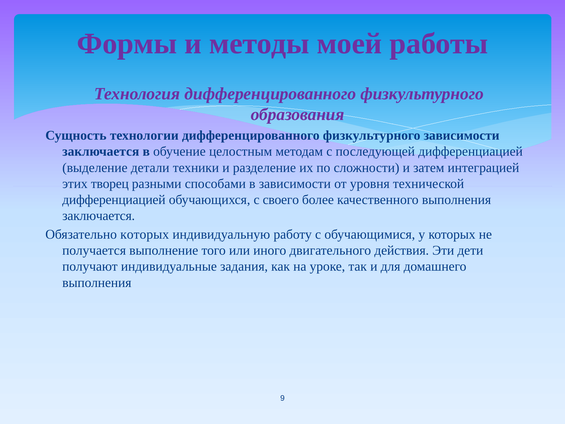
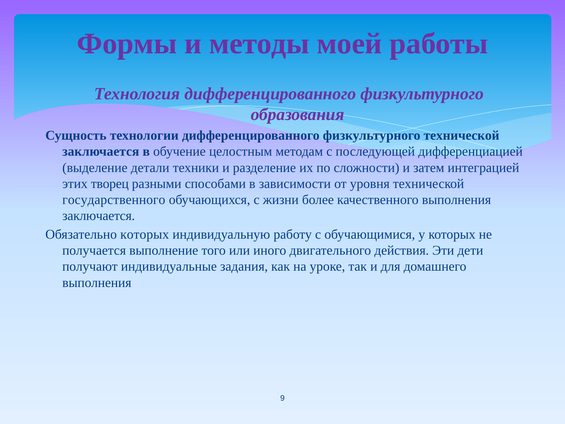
физкультурного зависимости: зависимости -> технической
дифференциацией at (114, 200): дифференциацией -> государственного
своего: своего -> жизни
